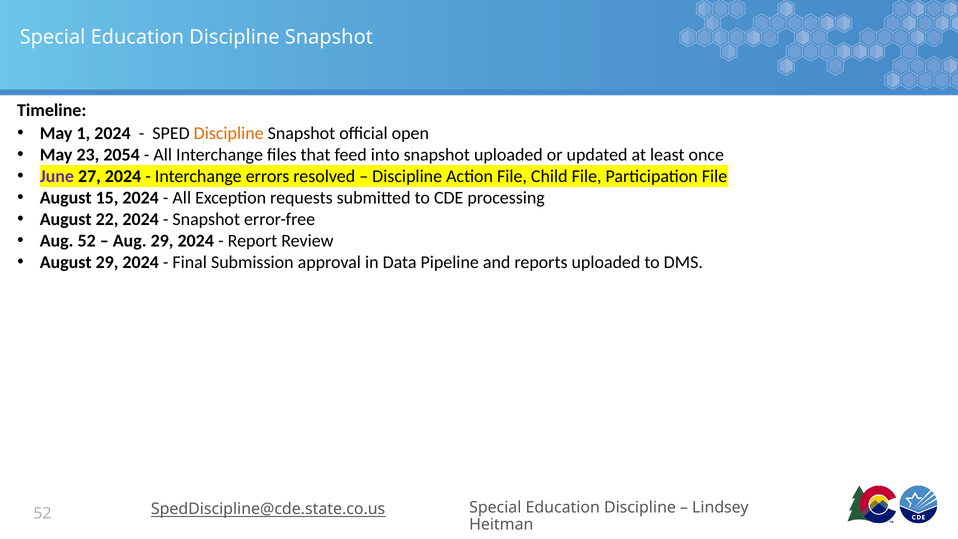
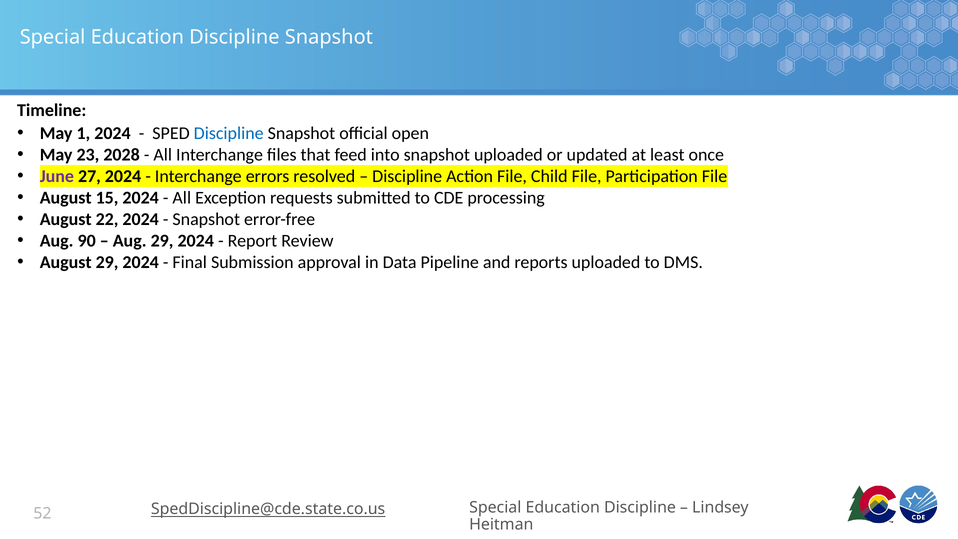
Discipline at (229, 133) colour: orange -> blue
2054: 2054 -> 2028
Aug 52: 52 -> 90
